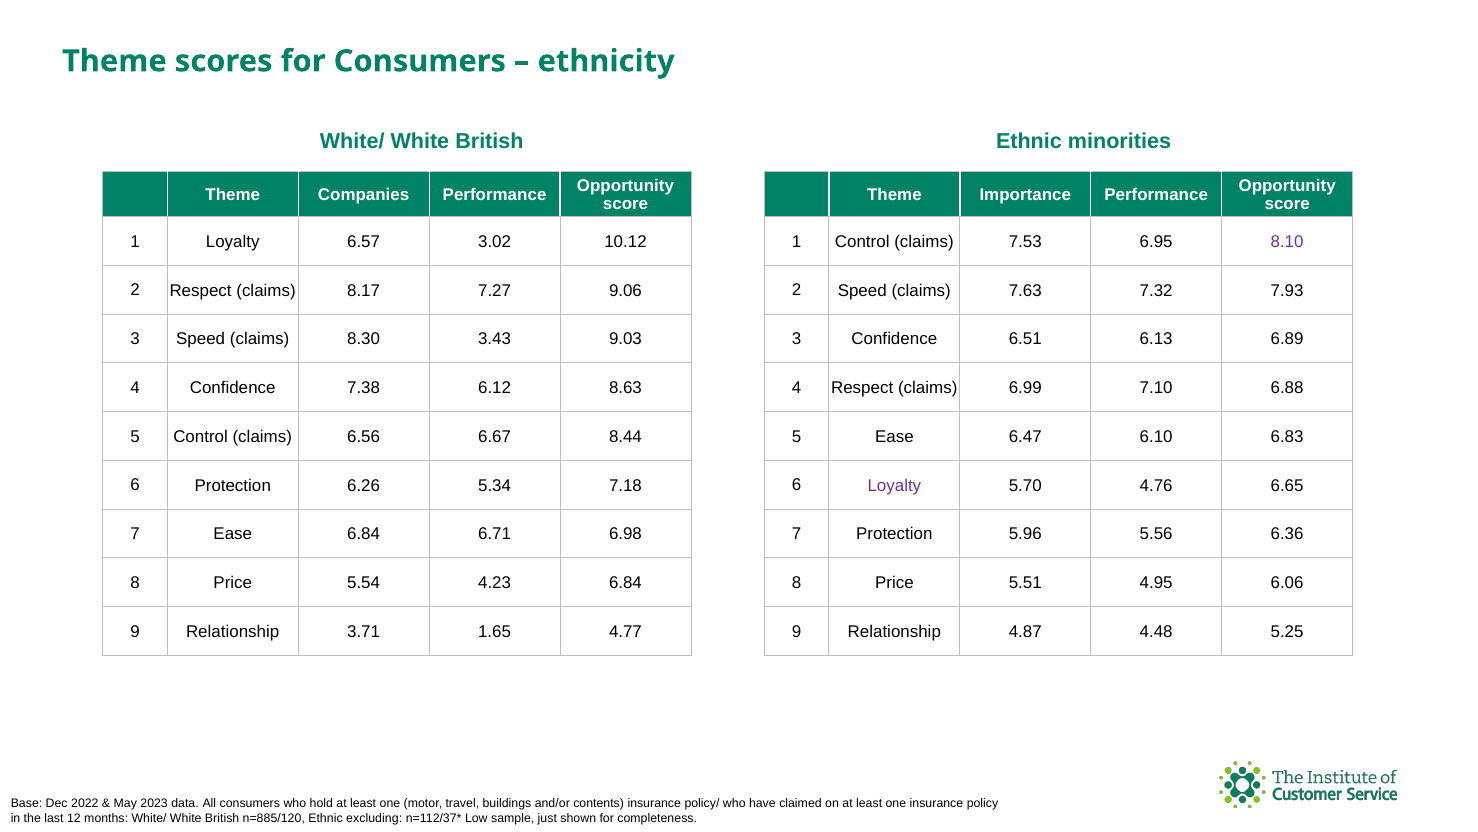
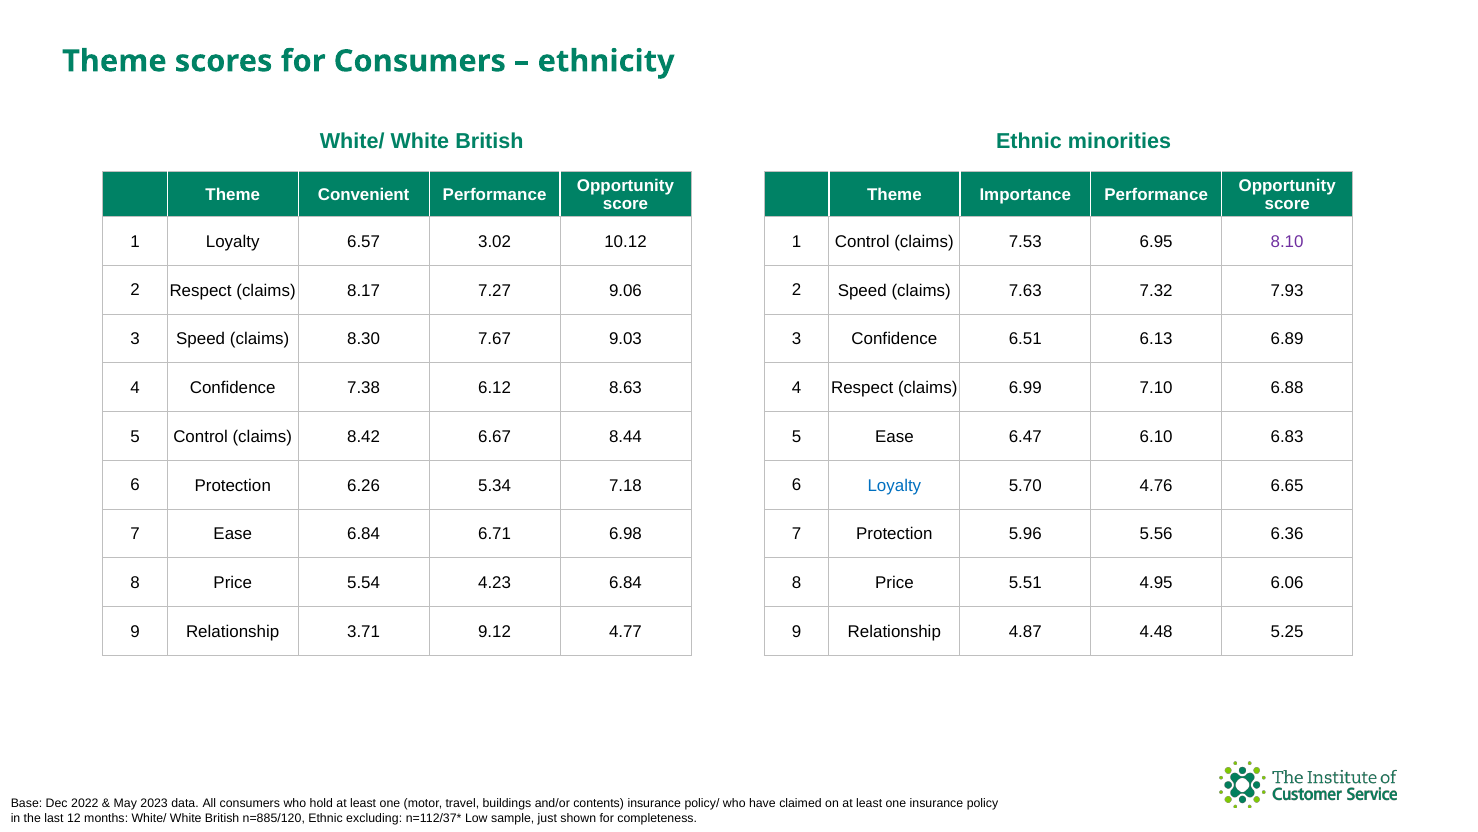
Companies: Companies -> Convenient
3.43: 3.43 -> 7.67
6.56: 6.56 -> 8.42
Loyalty at (894, 485) colour: purple -> blue
1.65: 1.65 -> 9.12
